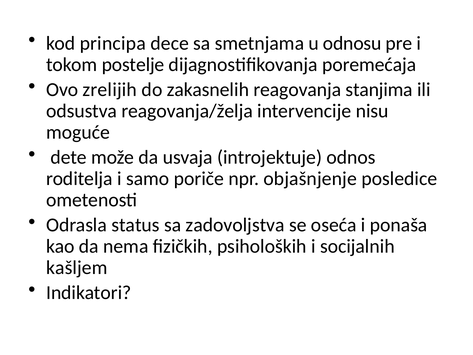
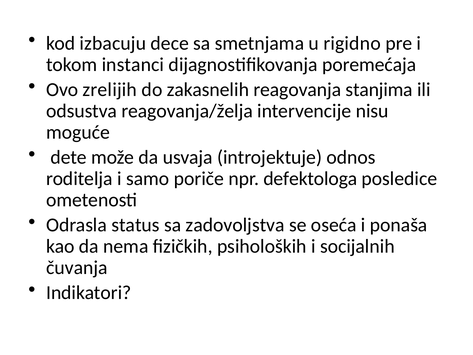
principa: principa -> izbacuju
odnosu: odnosu -> rigidno
postelje: postelje -> instanci
objašnjenje: objašnjenje -> defektologa
kašljem: kašljem -> čuvanja
